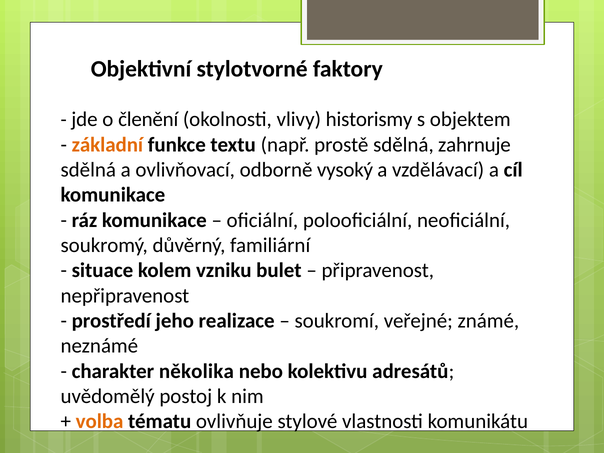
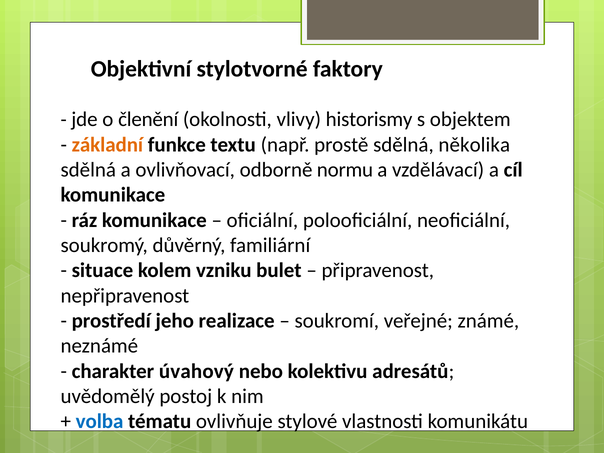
zahrnuje: zahrnuje -> několika
vysoký: vysoký -> normu
několika: několika -> úvahový
volba colour: orange -> blue
